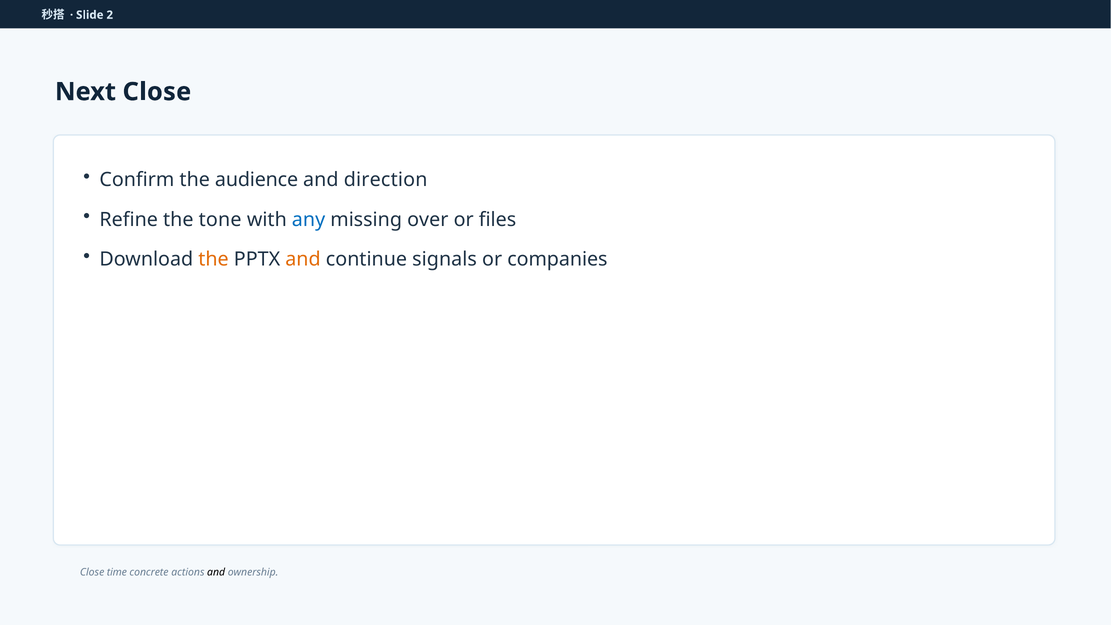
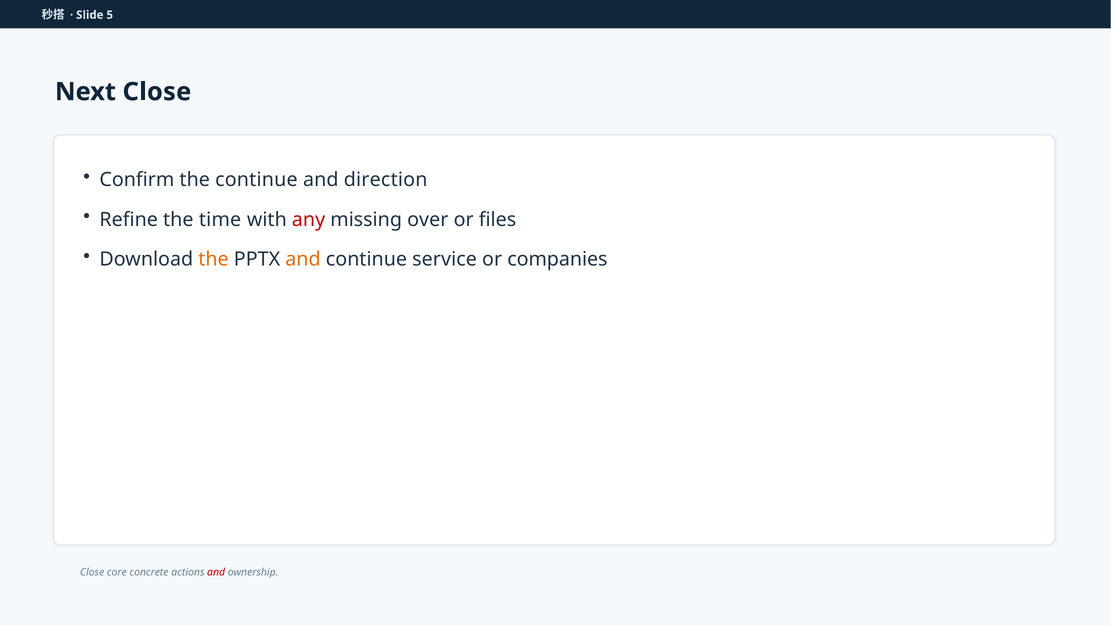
2: 2 -> 5
the audience: audience -> continue
tone: tone -> time
any colour: blue -> red
signals: signals -> service
time: time -> core
and at (216, 572) colour: black -> red
